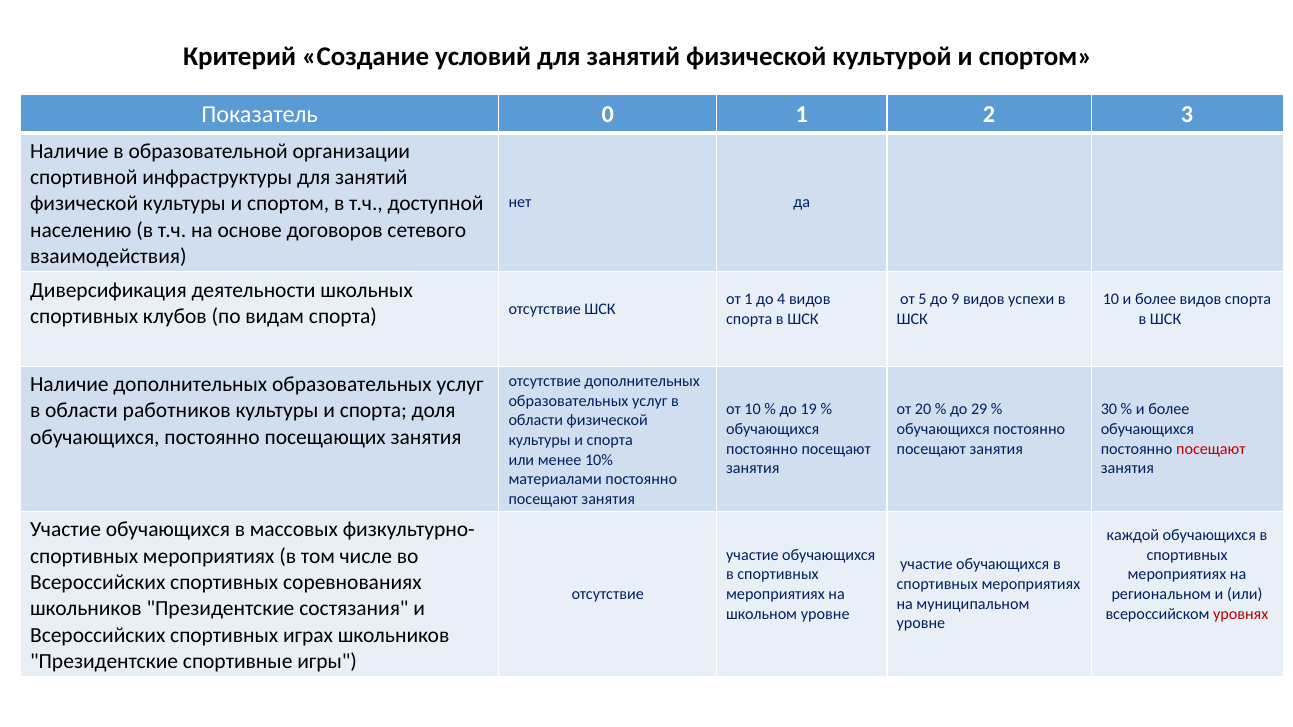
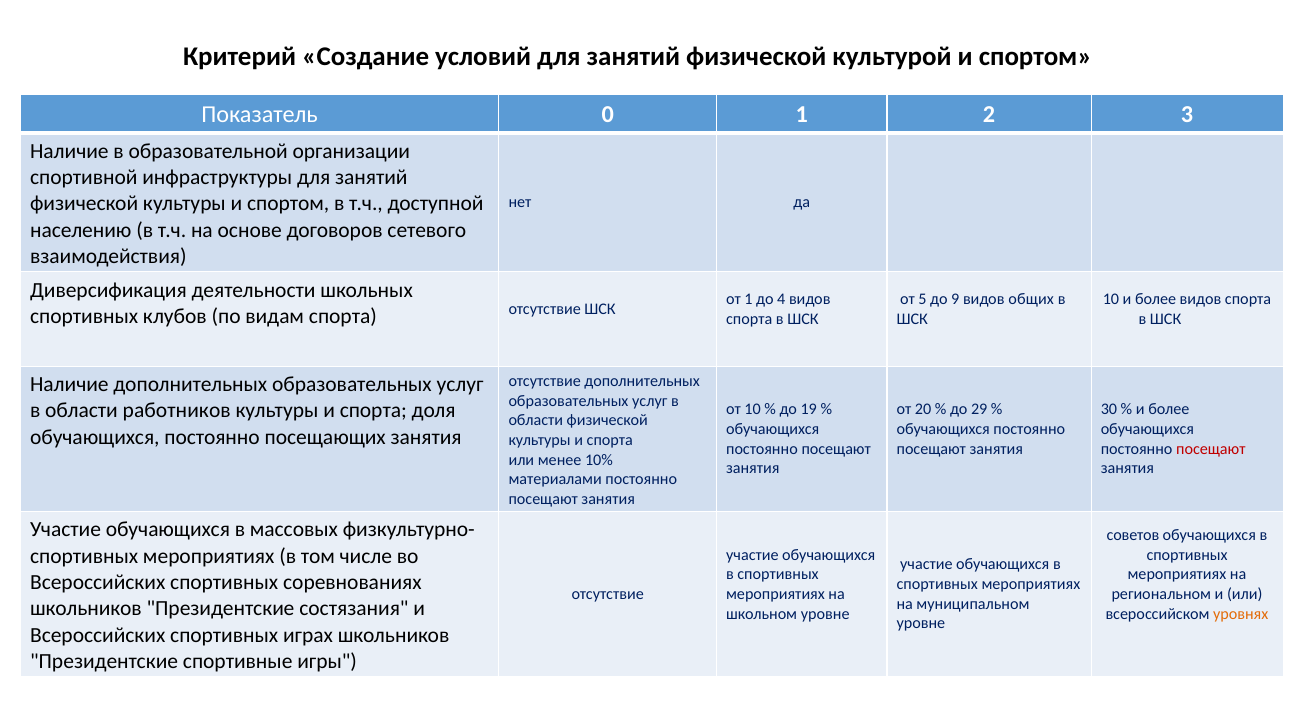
успехи: успехи -> общих
каждой: каждой -> советов
уровнях colour: red -> orange
